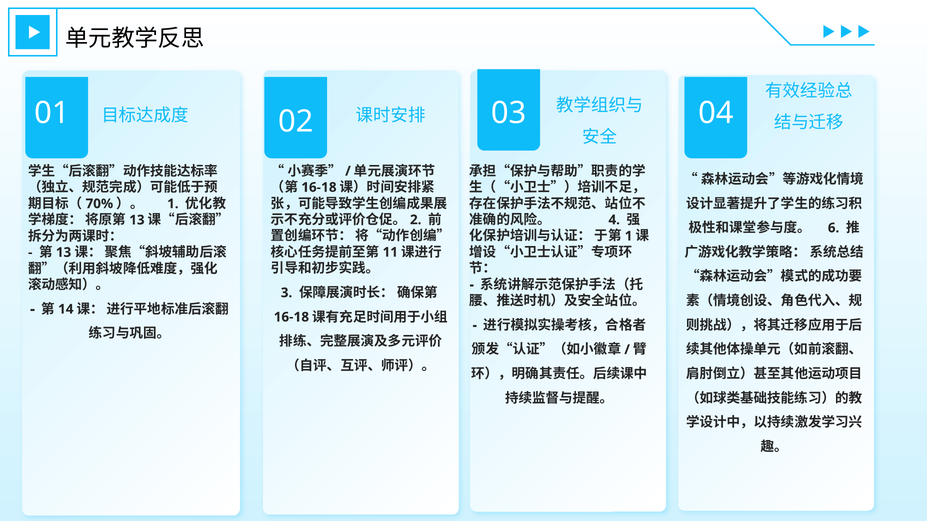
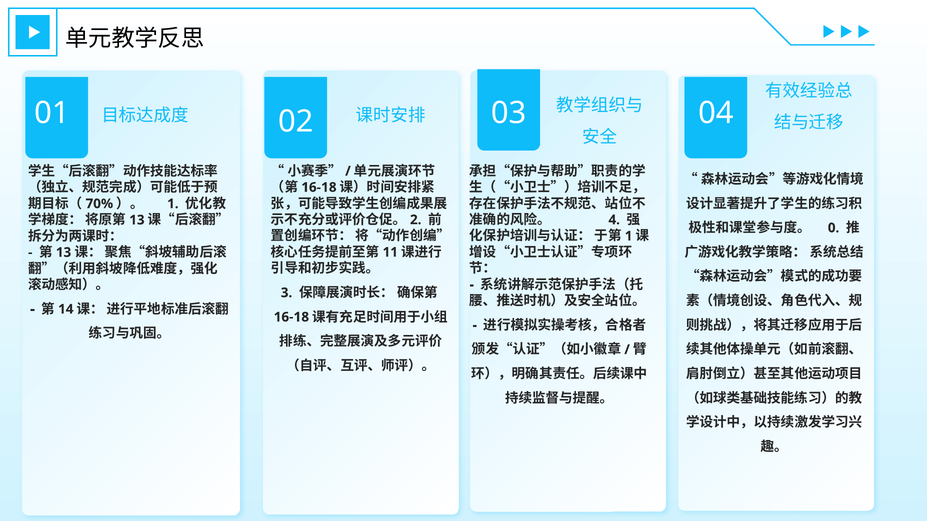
6: 6 -> 0
